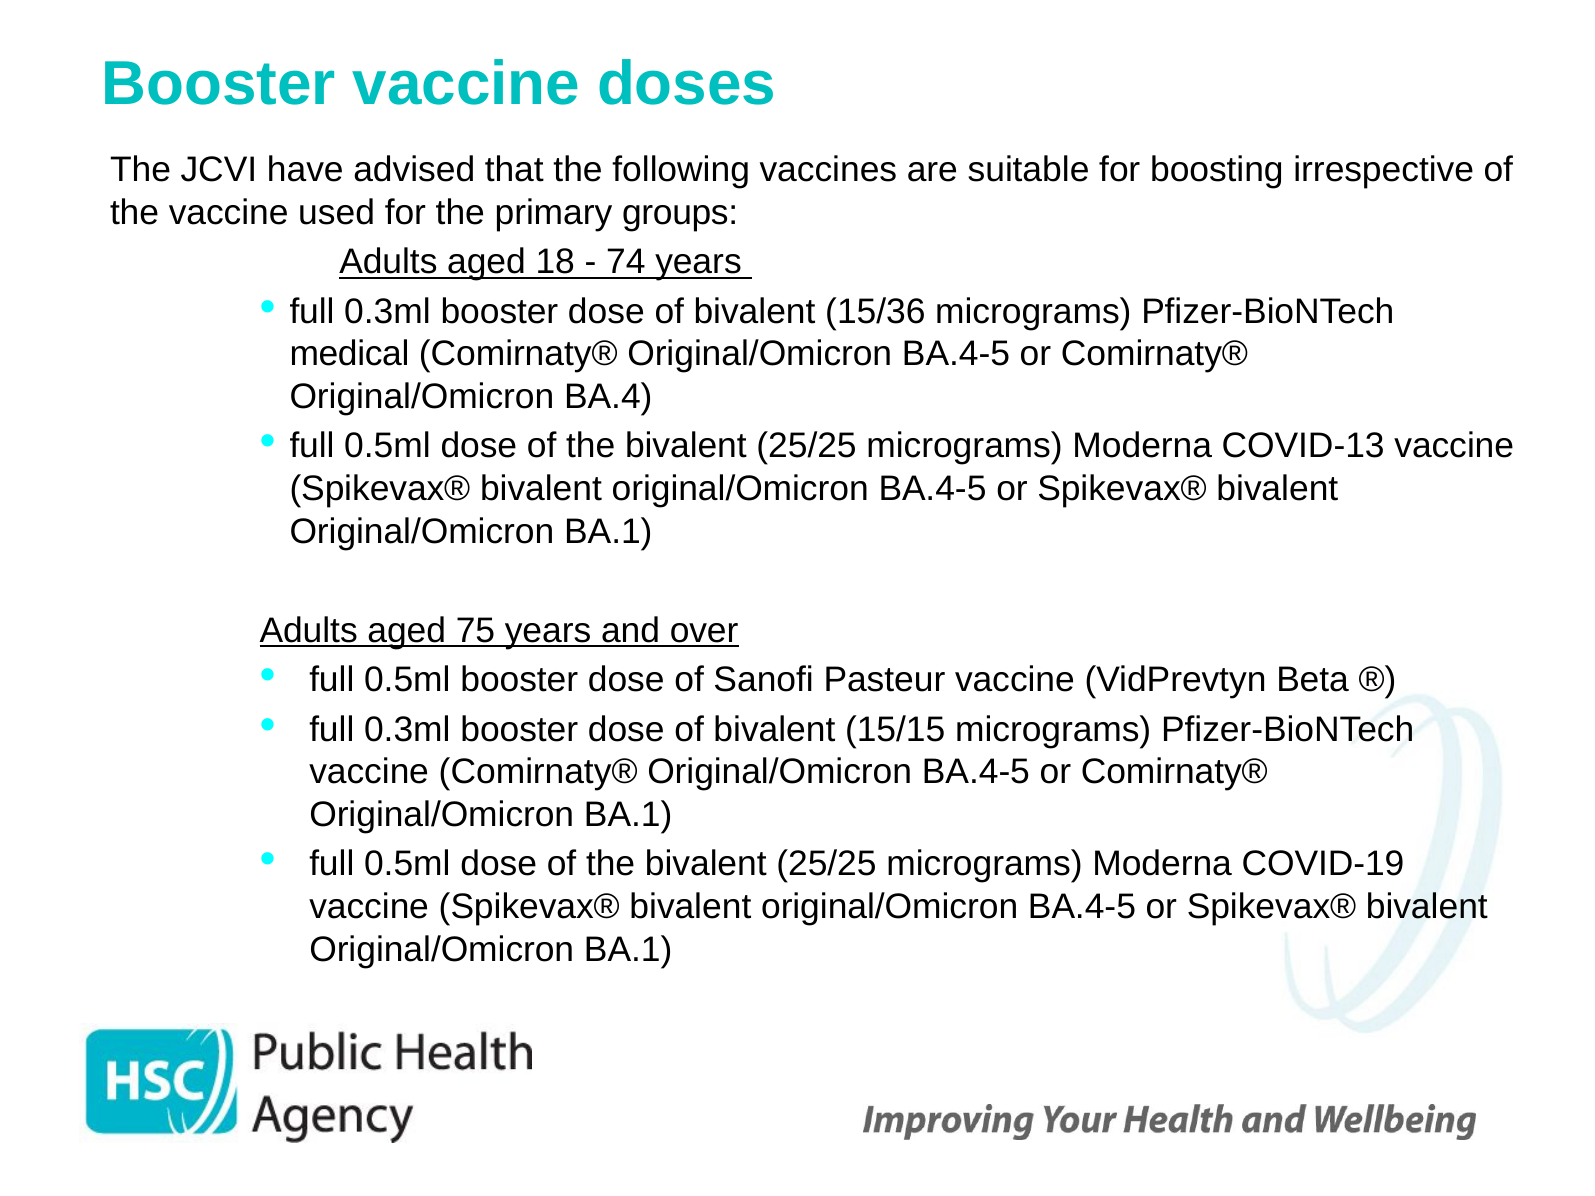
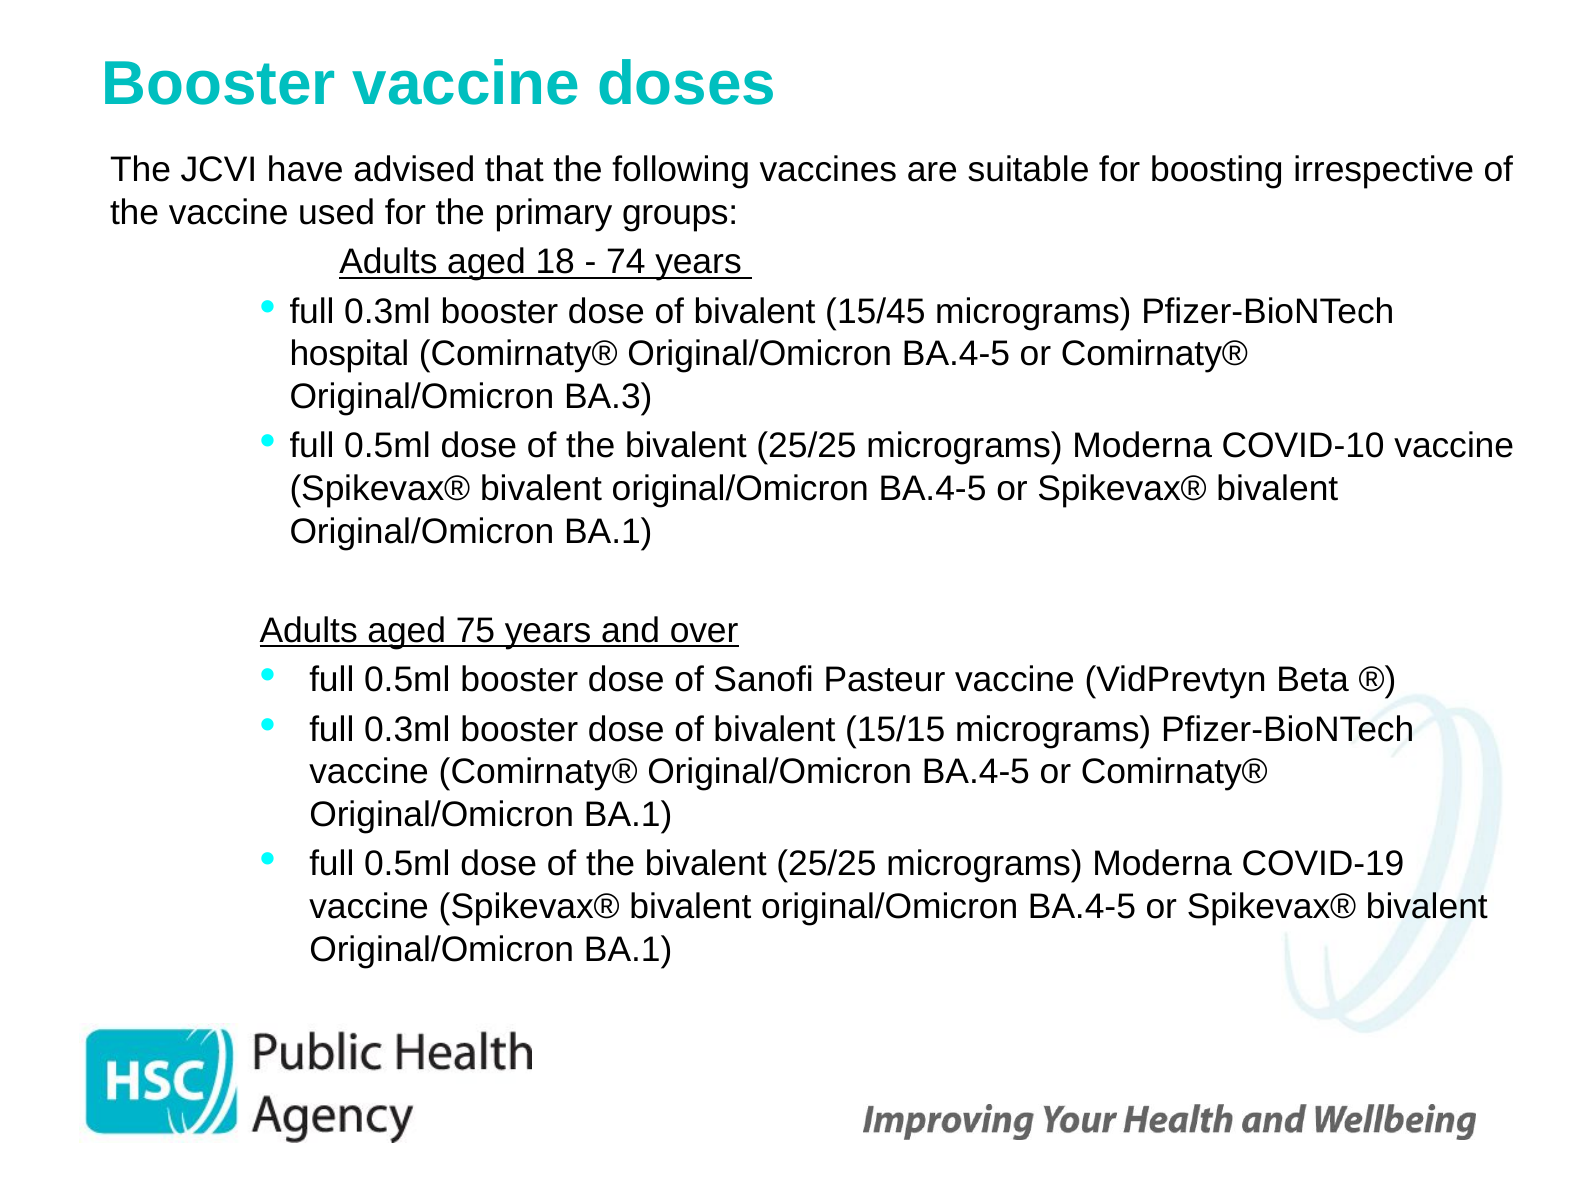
15/36: 15/36 -> 15/45
medical: medical -> hospital
BA.4: BA.4 -> BA.3
COVID-13: COVID-13 -> COVID-10
